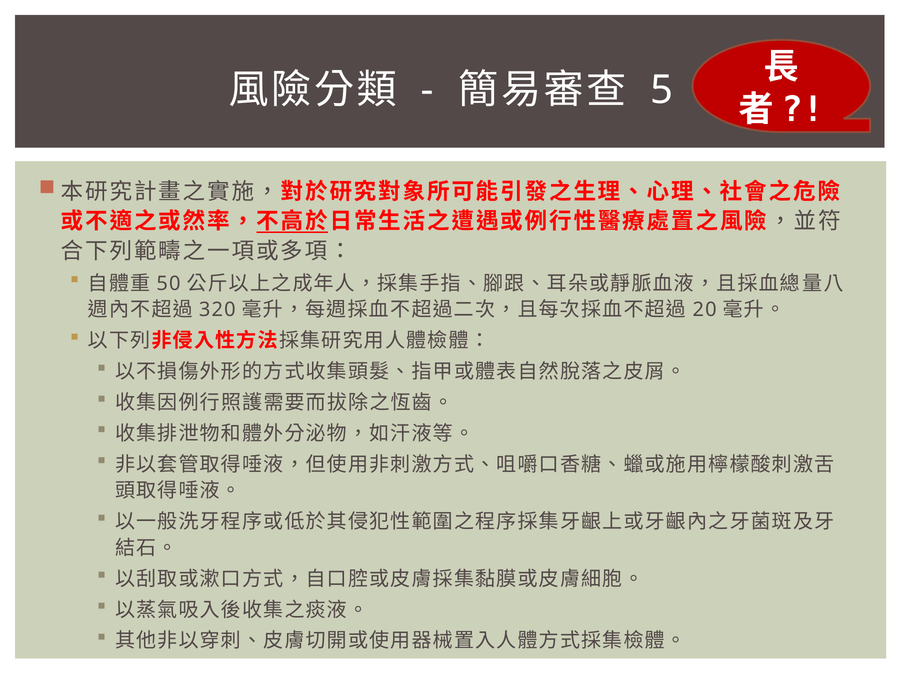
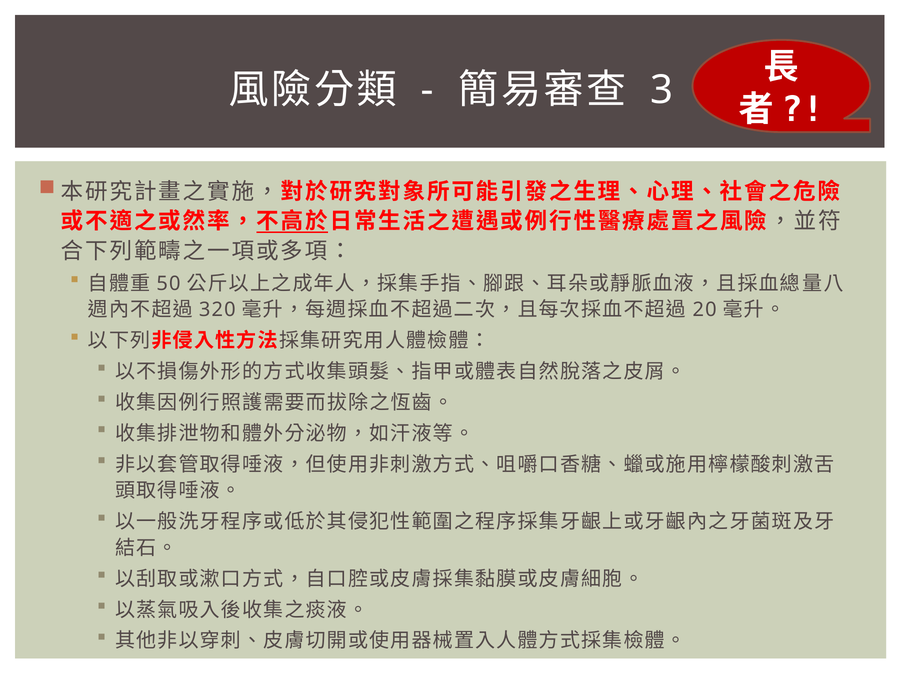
5: 5 -> 3
